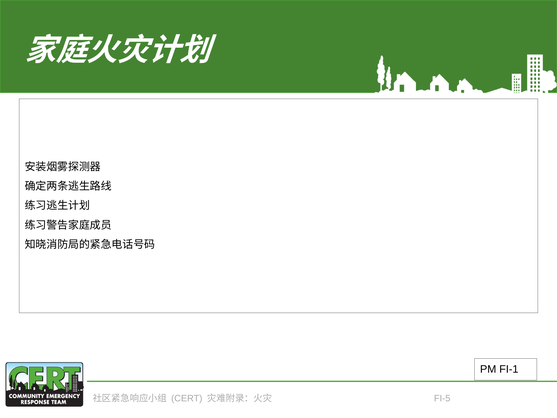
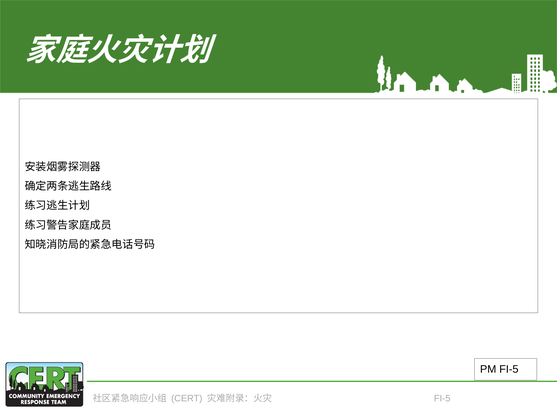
PM FI-1: FI-1 -> FI-5
